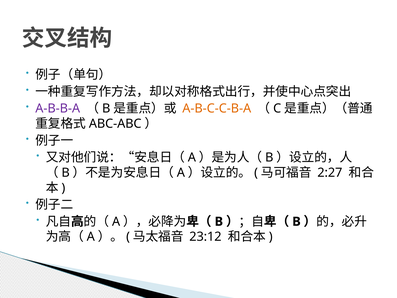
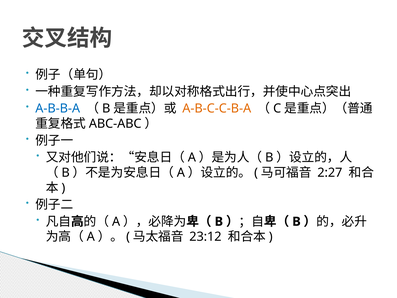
A-B-B-A colour: purple -> blue
